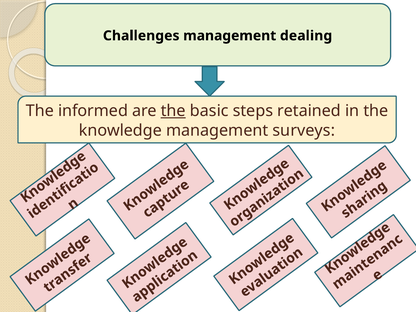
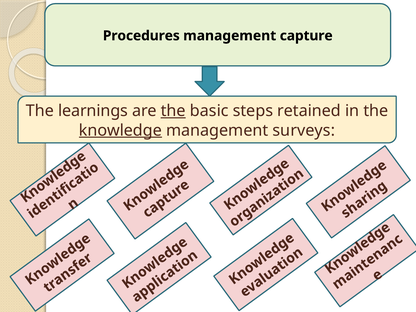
Challenges: Challenges -> Procedures
dealing: dealing -> capture
informed: informed -> learnings
knowledge underline: none -> present
